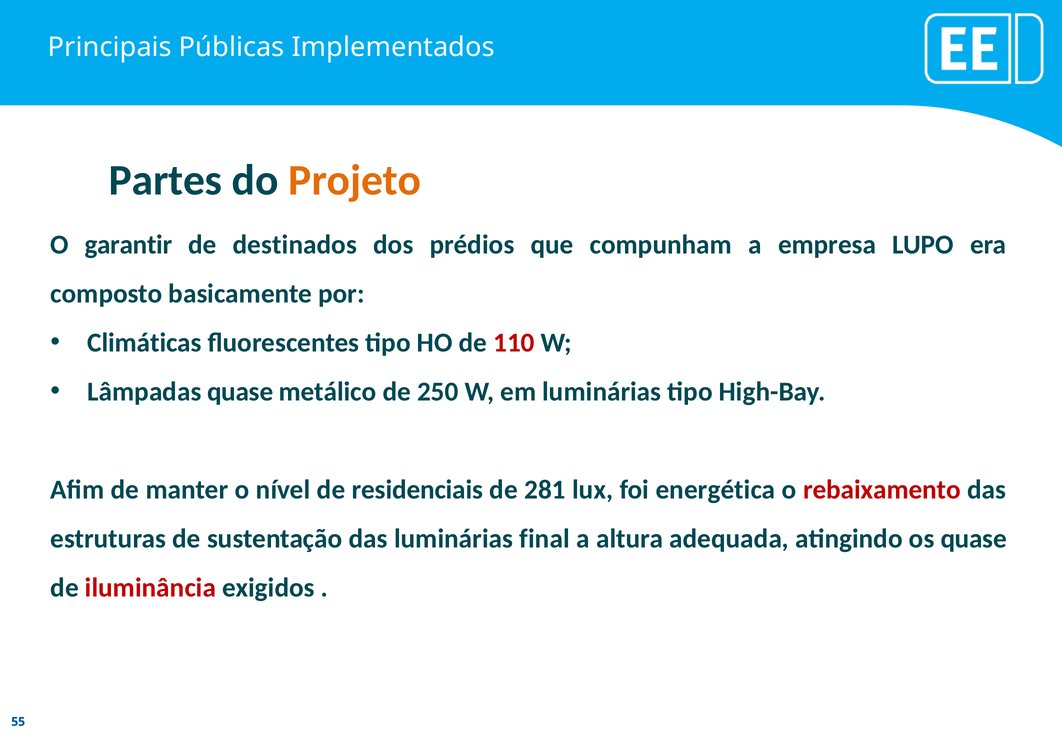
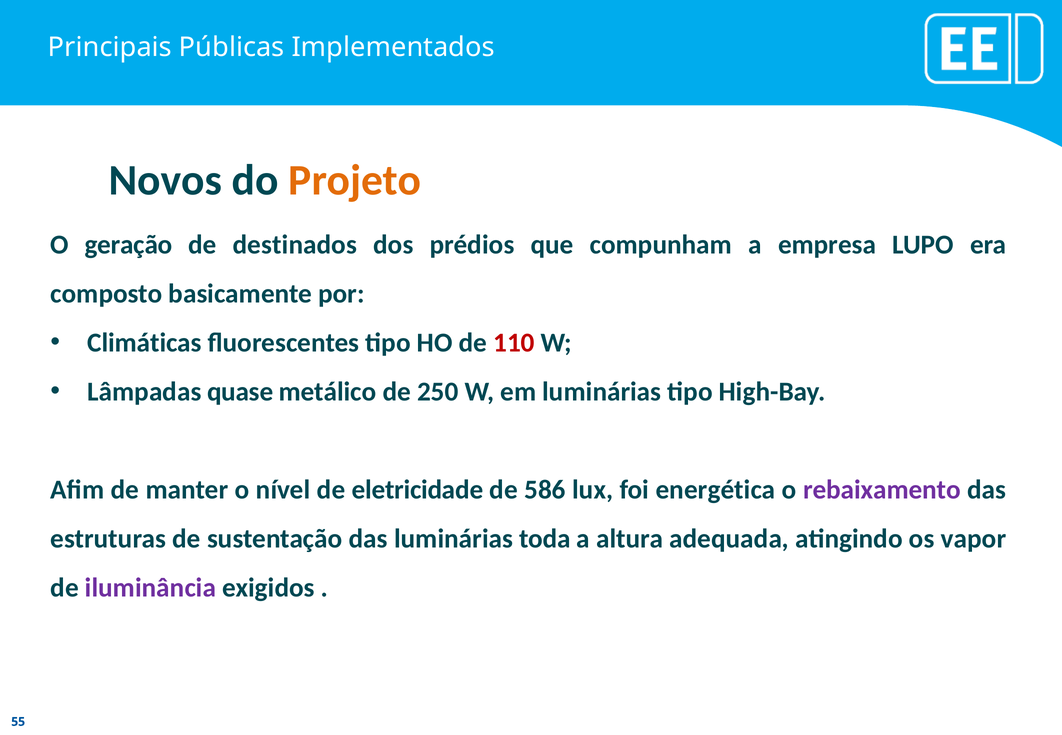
Partes: Partes -> Novos
garantir: garantir -> geração
residenciais: residenciais -> eletricidade
281: 281 -> 586
rebaixamento colour: red -> purple
final: final -> toda
os quase: quase -> vapor
iluminância colour: red -> purple
